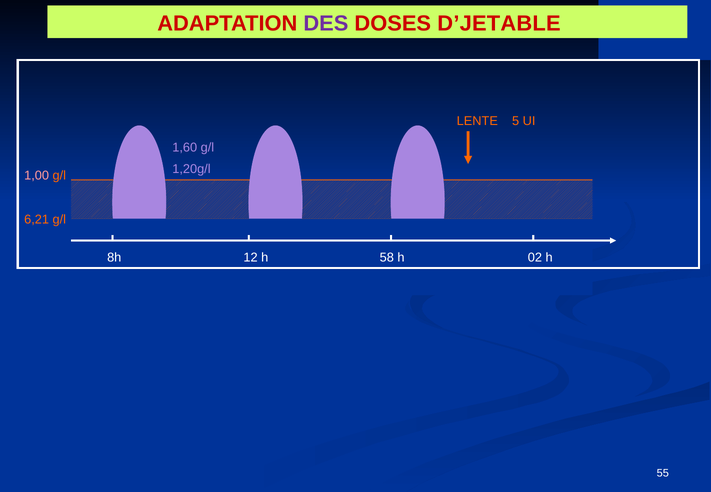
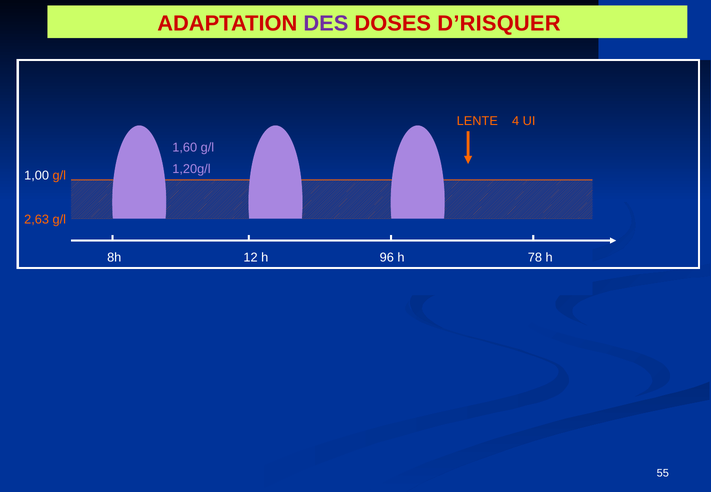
D’JETABLE: D’JETABLE -> D’RISQUER
5: 5 -> 4
1,00 colour: pink -> white
6,21: 6,21 -> 2,63
58: 58 -> 96
02: 02 -> 78
